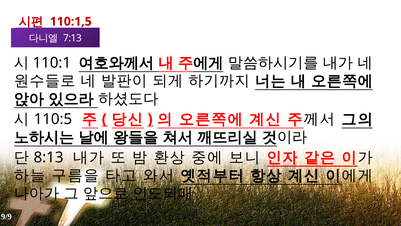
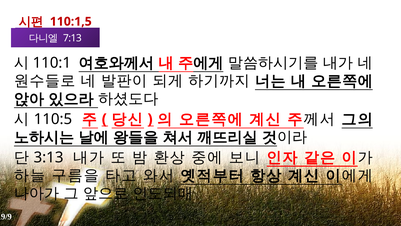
8:13: 8:13 -> 3:13
